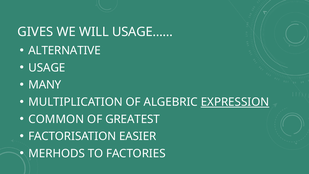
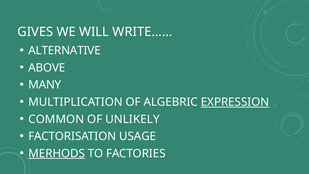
USAGE……: USAGE…… -> WRITE……
USAGE: USAGE -> ABOVE
GREATEST: GREATEST -> UNLIKELY
EASIER: EASIER -> USAGE
MERHODS underline: none -> present
